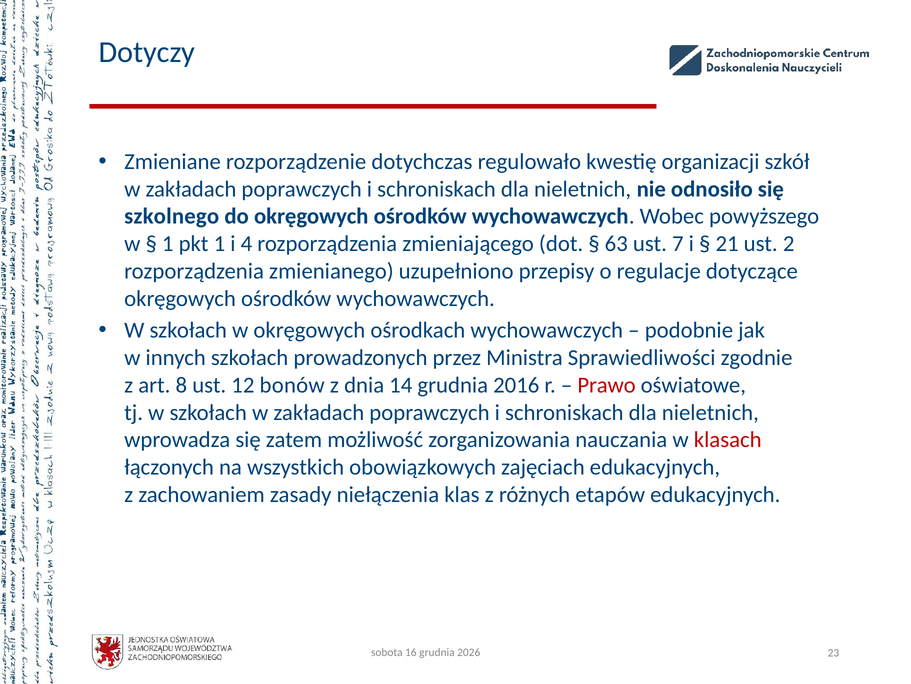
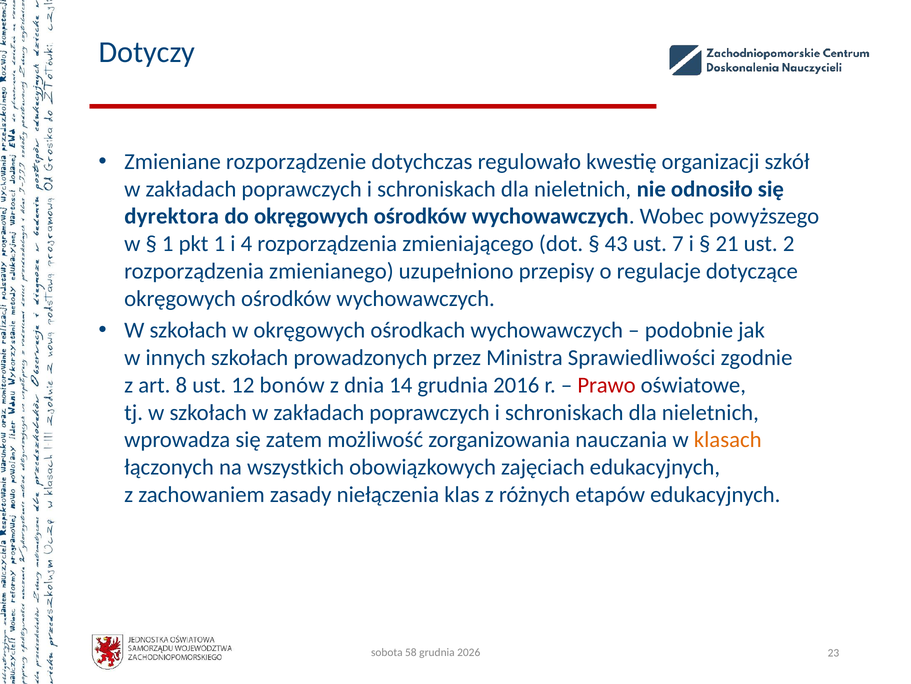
szkolnego: szkolnego -> dyrektora
63: 63 -> 43
klasach colour: red -> orange
16: 16 -> 58
